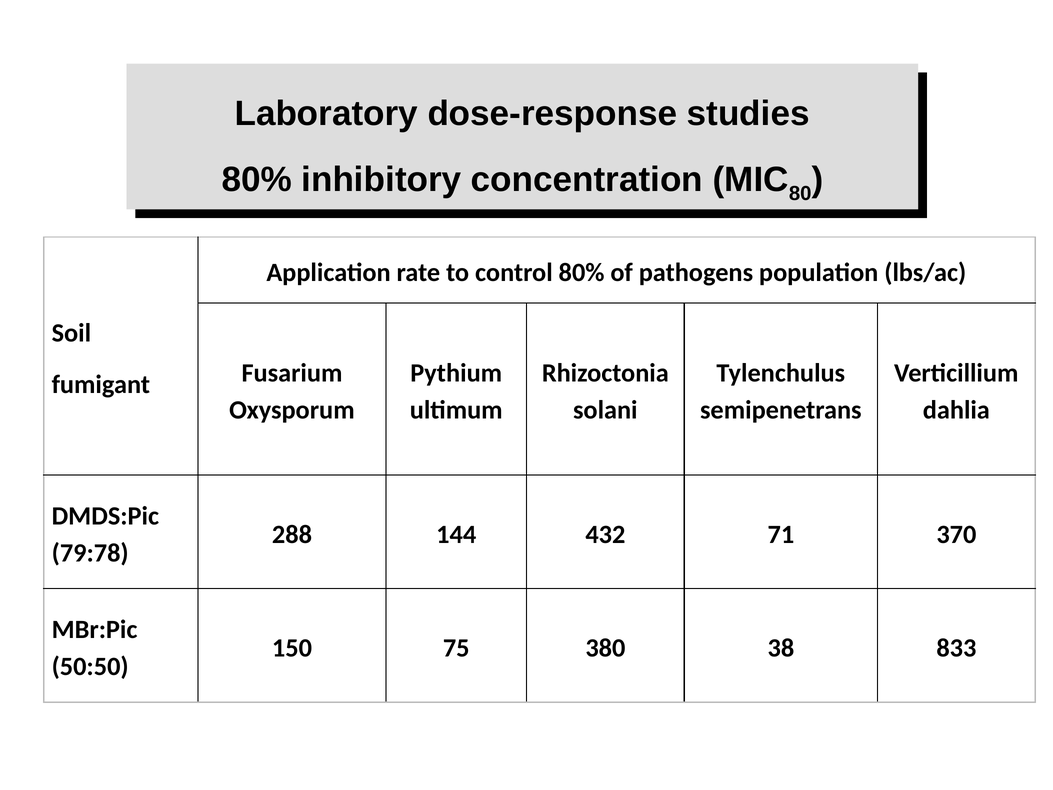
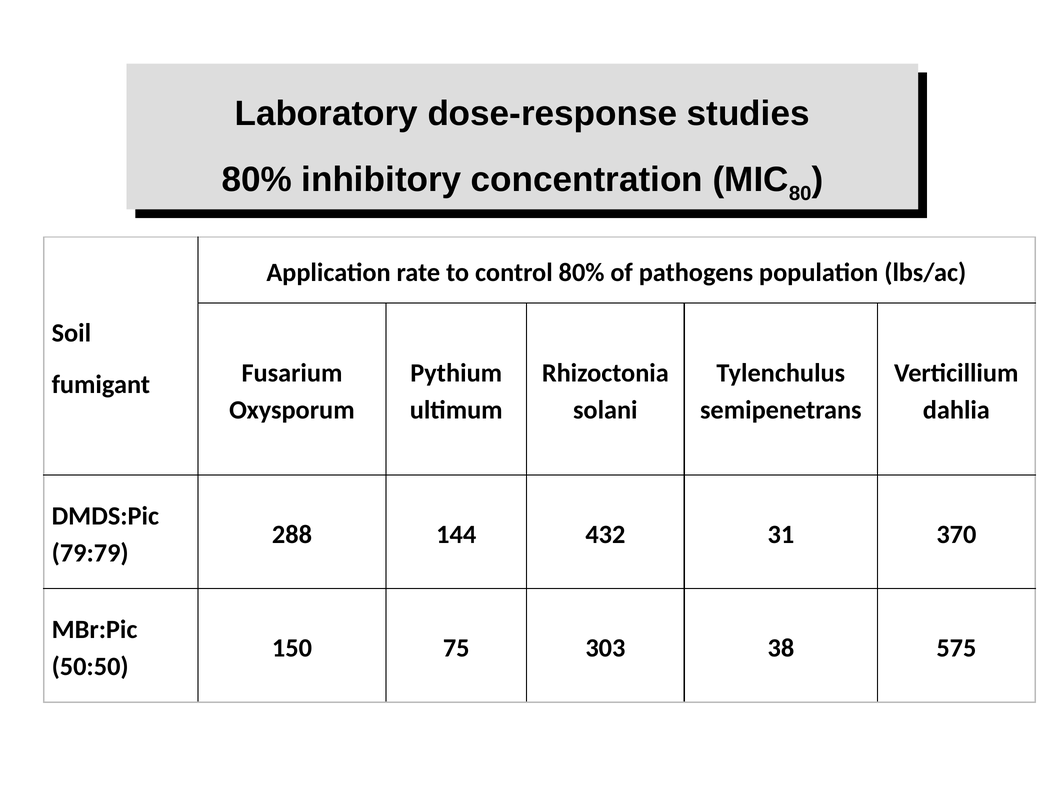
71: 71 -> 31
79:78: 79:78 -> 79:79
380: 380 -> 303
833: 833 -> 575
